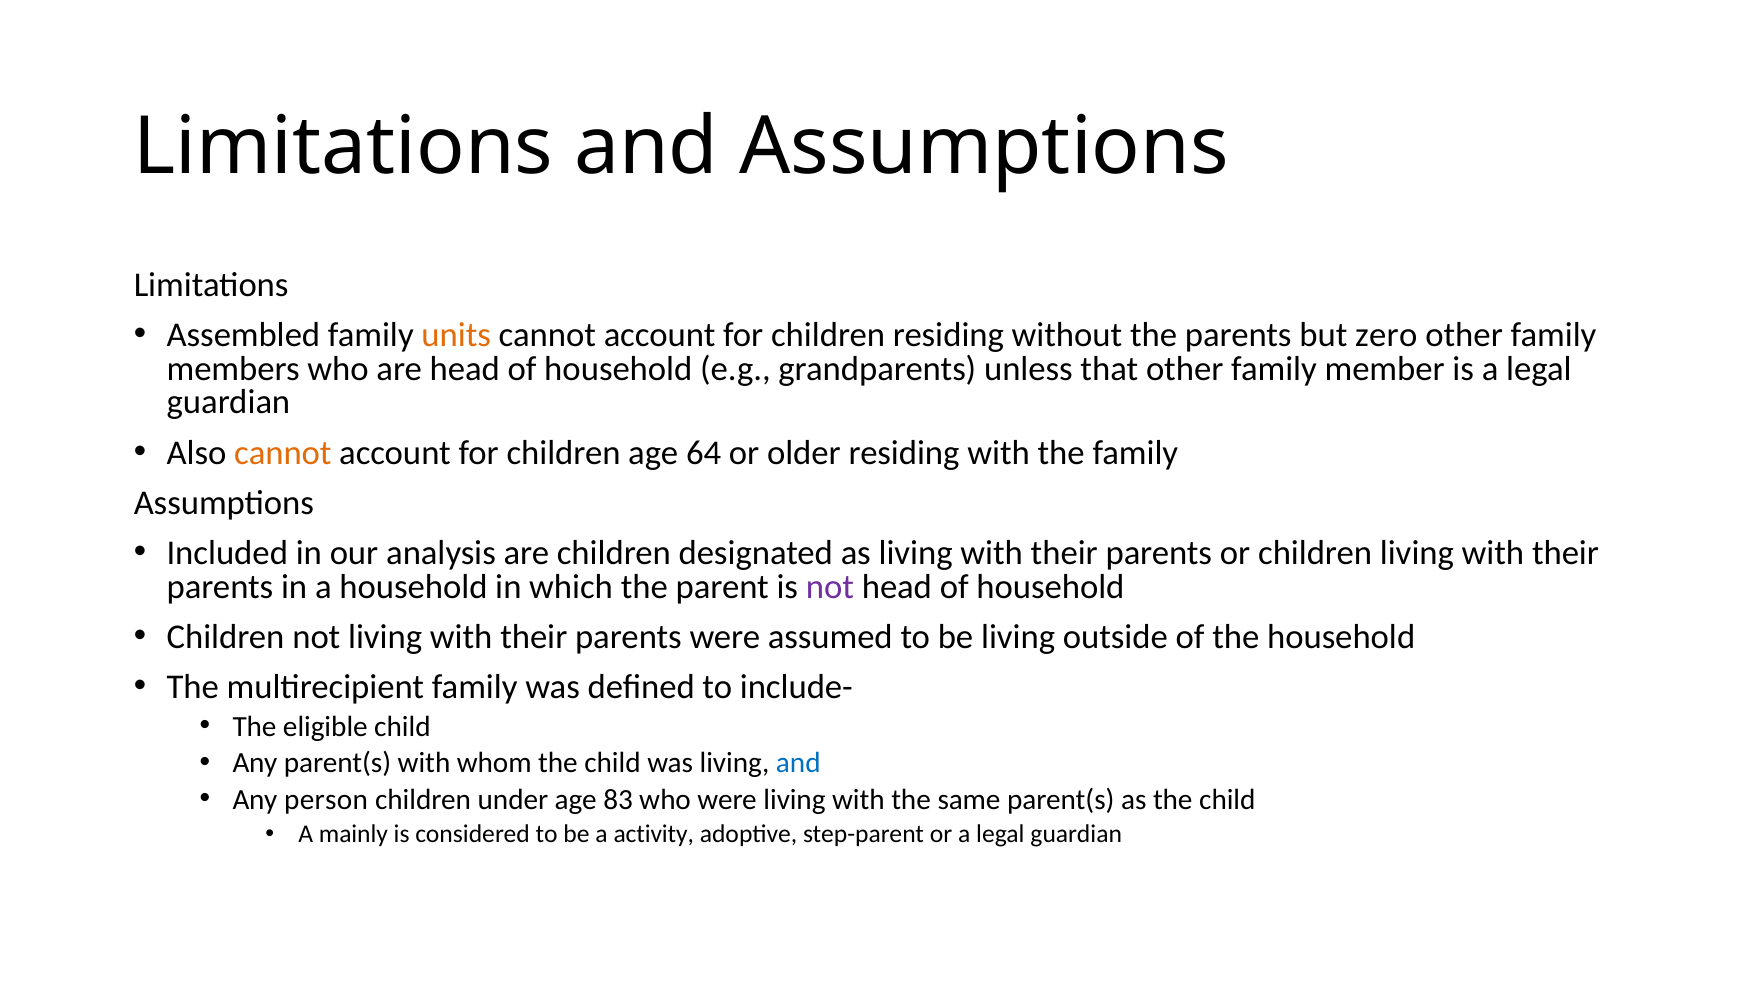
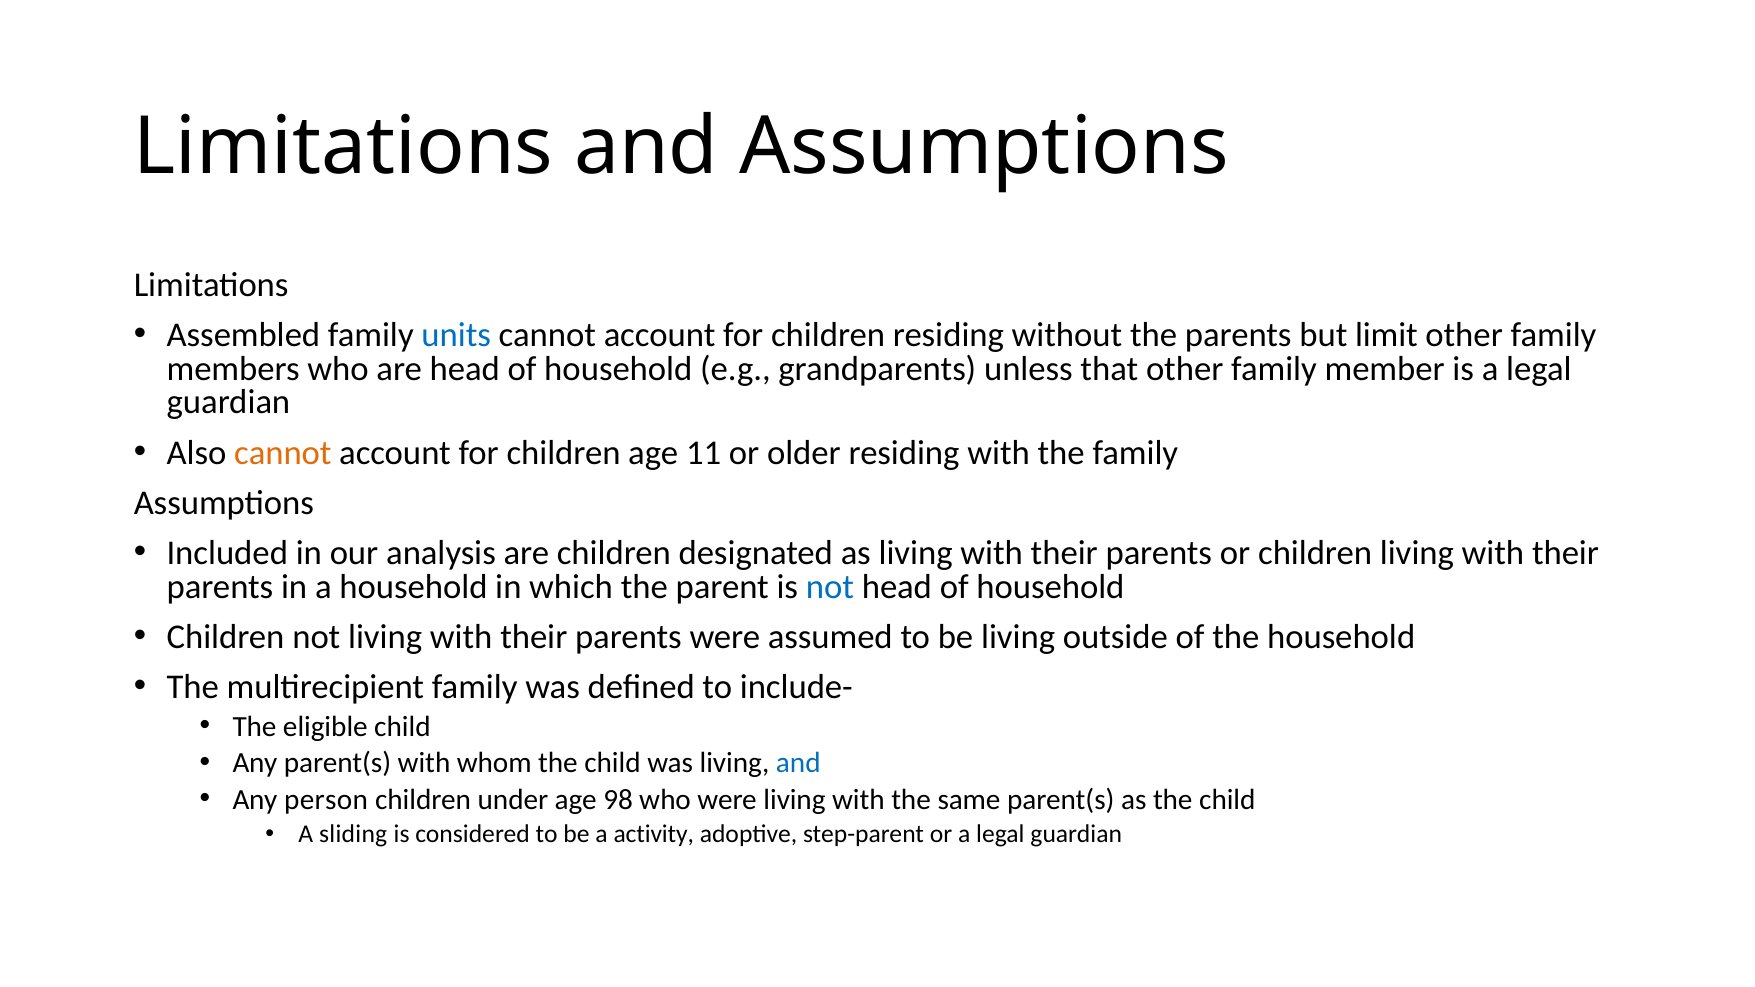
units colour: orange -> blue
zero: zero -> limit
64: 64 -> 11
not at (830, 587) colour: purple -> blue
83: 83 -> 98
mainly: mainly -> sliding
